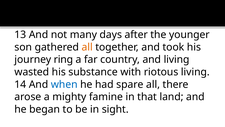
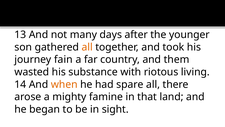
ring: ring -> fain
and living: living -> them
when colour: blue -> orange
